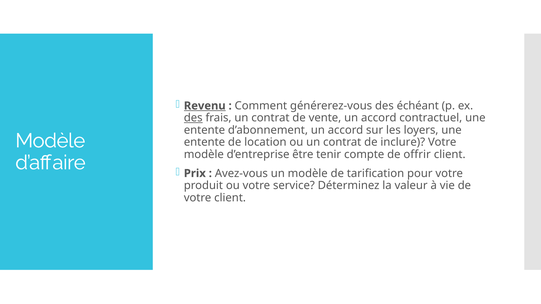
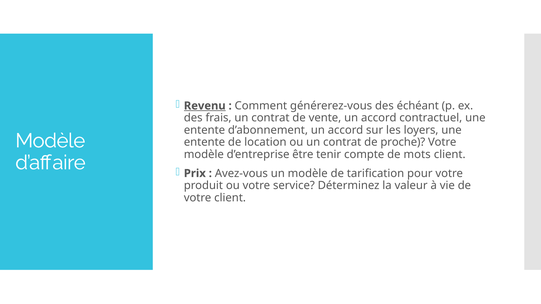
des at (193, 118) underline: present -> none
inclure: inclure -> proche
offrir: offrir -> mots
